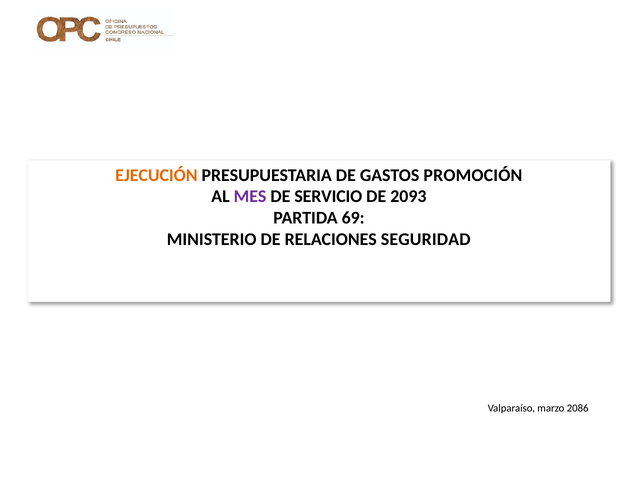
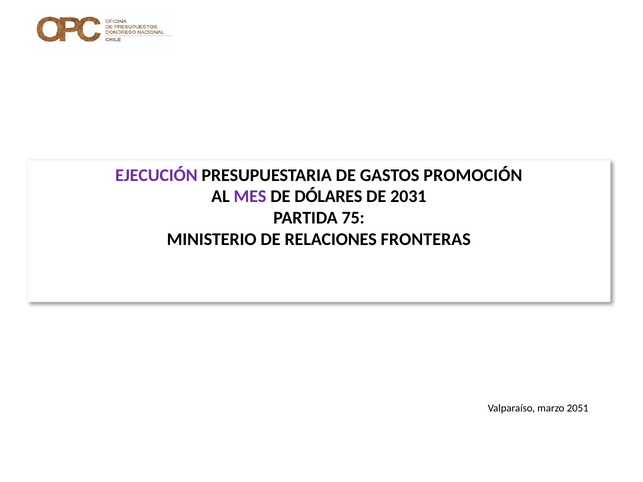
EJECUCIÓN colour: orange -> purple
SERVICIO: SERVICIO -> DÓLARES
2093: 2093 -> 2031
69: 69 -> 75
SEGURIDAD: SEGURIDAD -> FRONTERAS
2086: 2086 -> 2051
